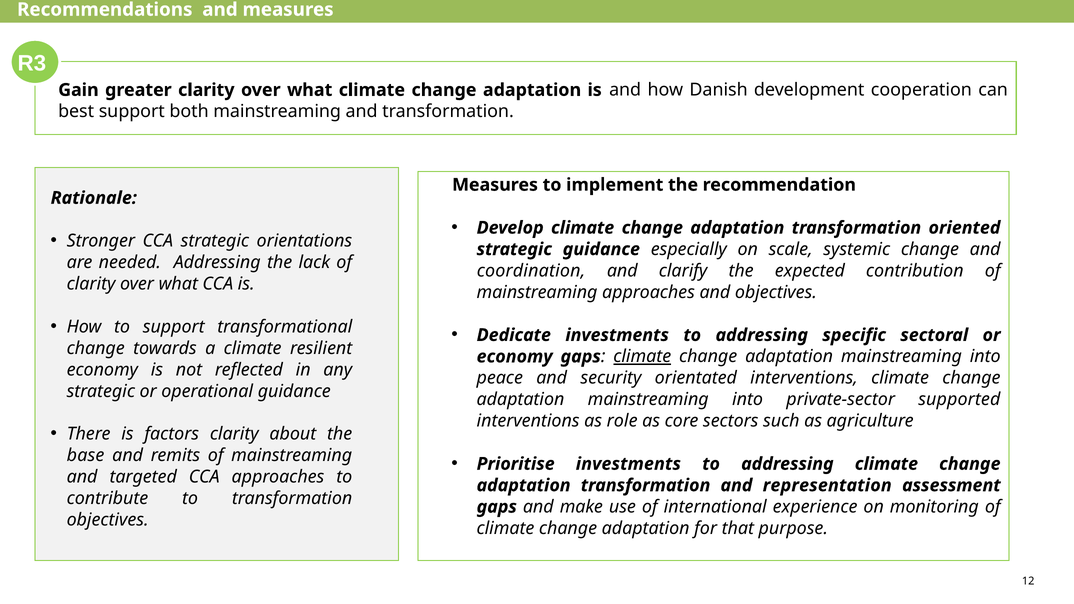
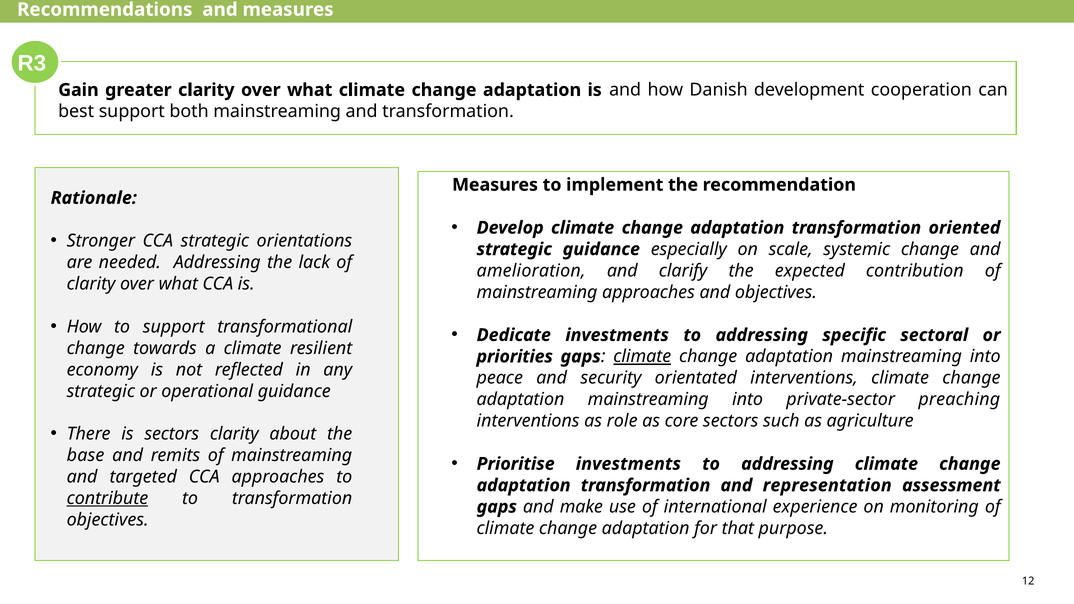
coordination: coordination -> amelioration
economy at (515, 357): economy -> priorities
supported: supported -> preaching
is factors: factors -> sectors
contribute underline: none -> present
